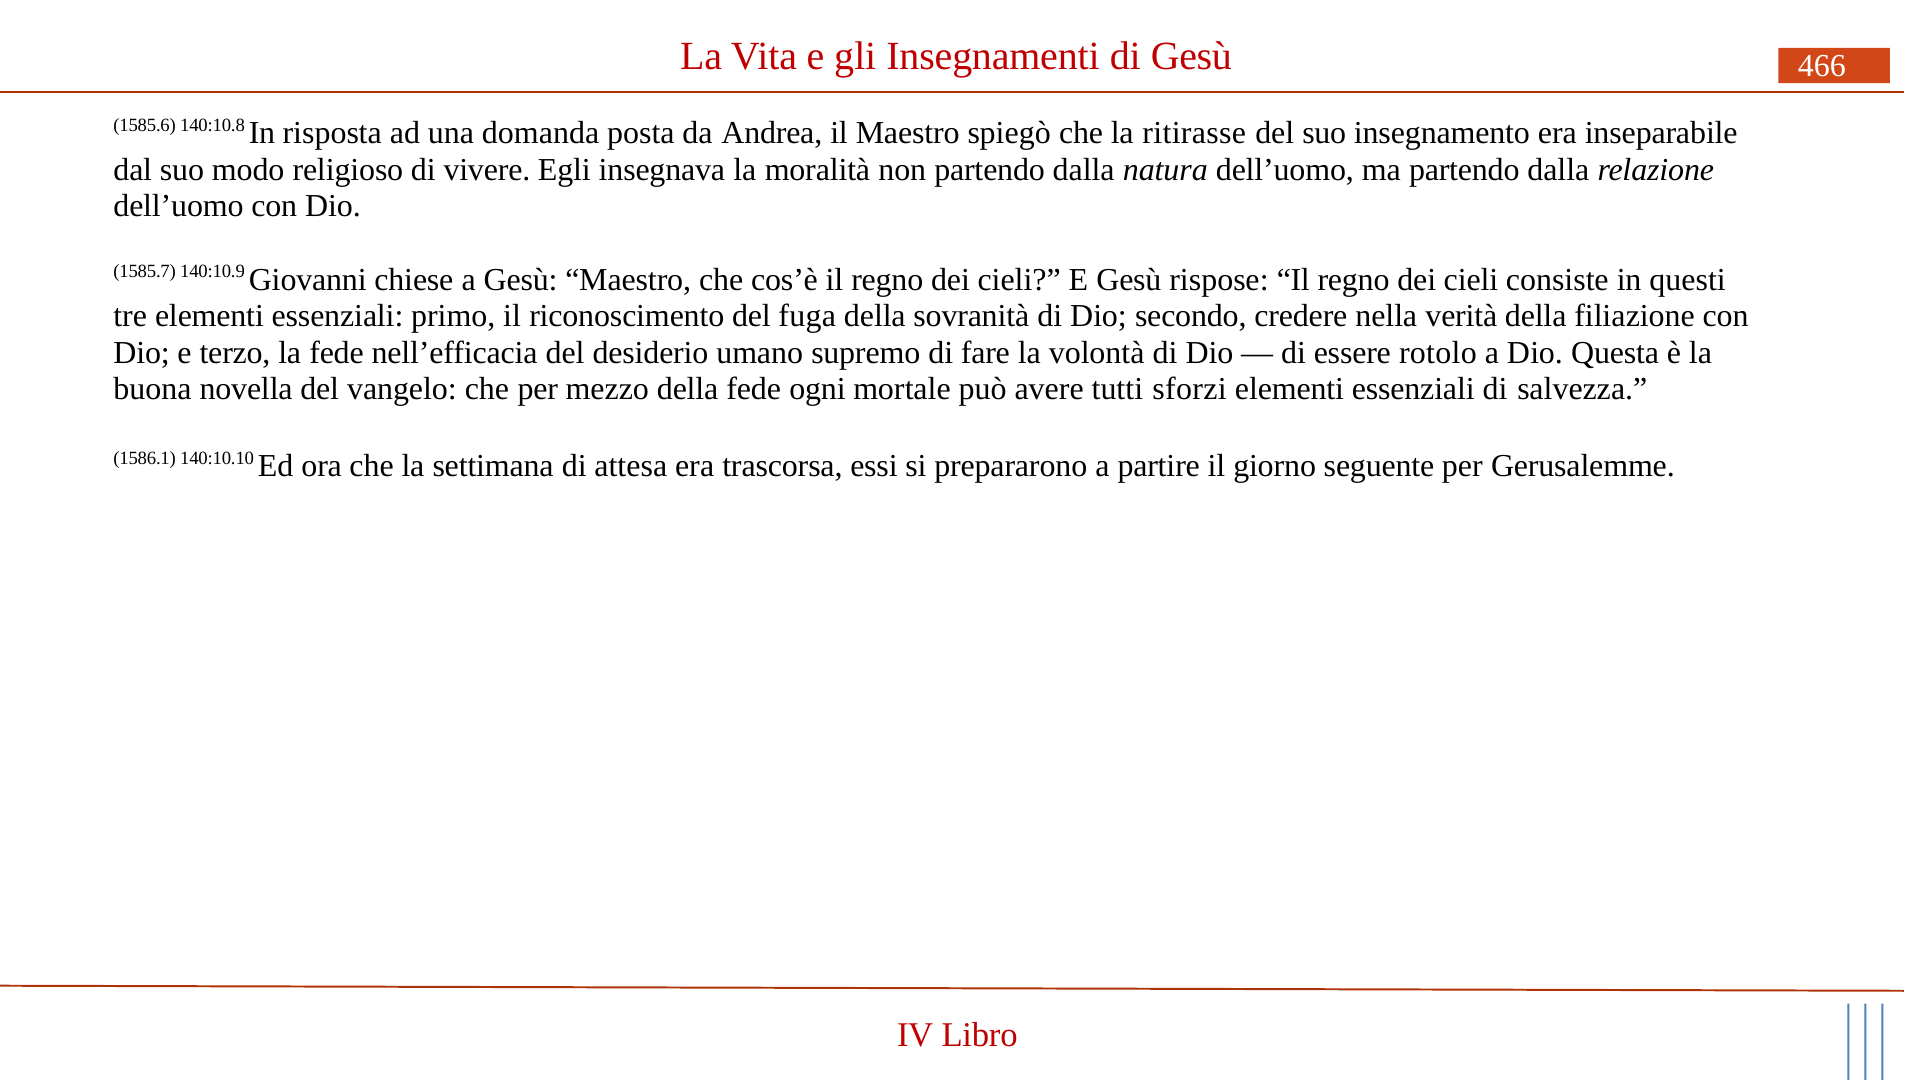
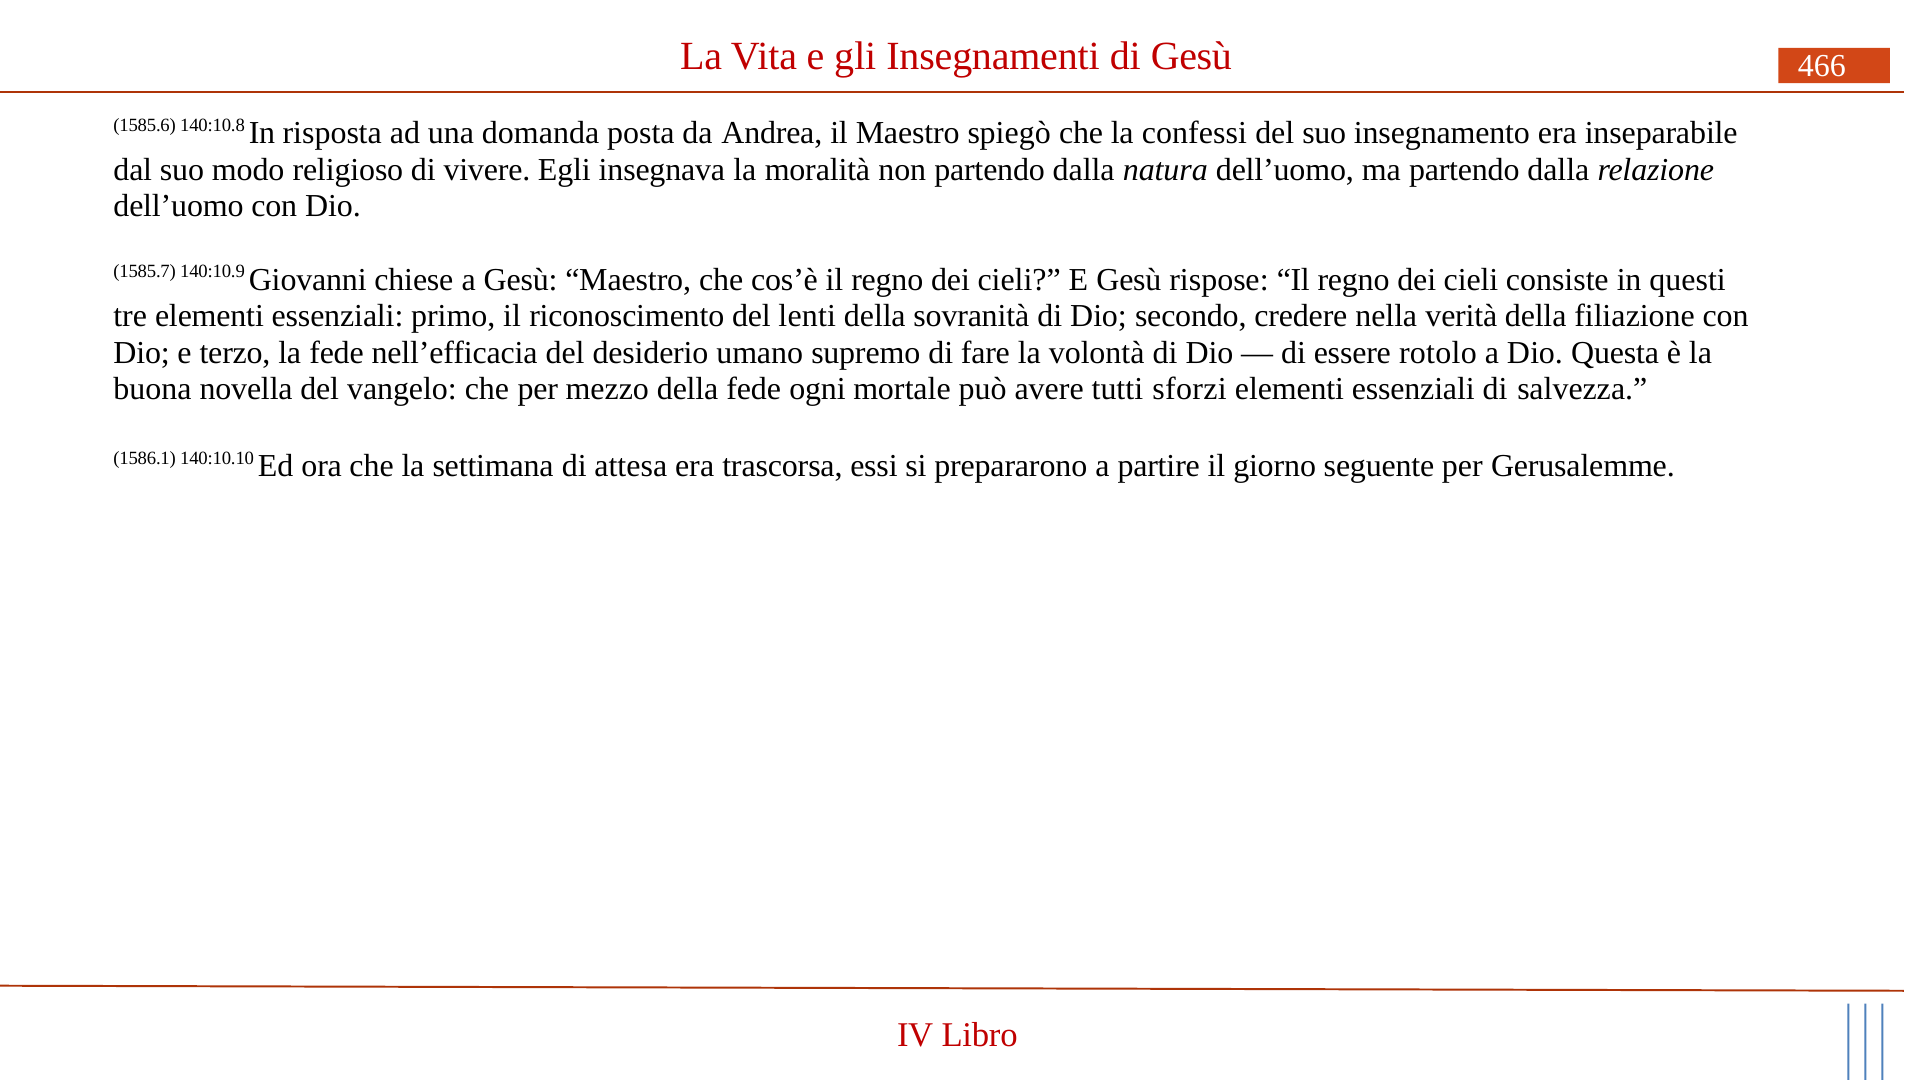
ritirasse: ritirasse -> confessi
fuga: fuga -> lenti
